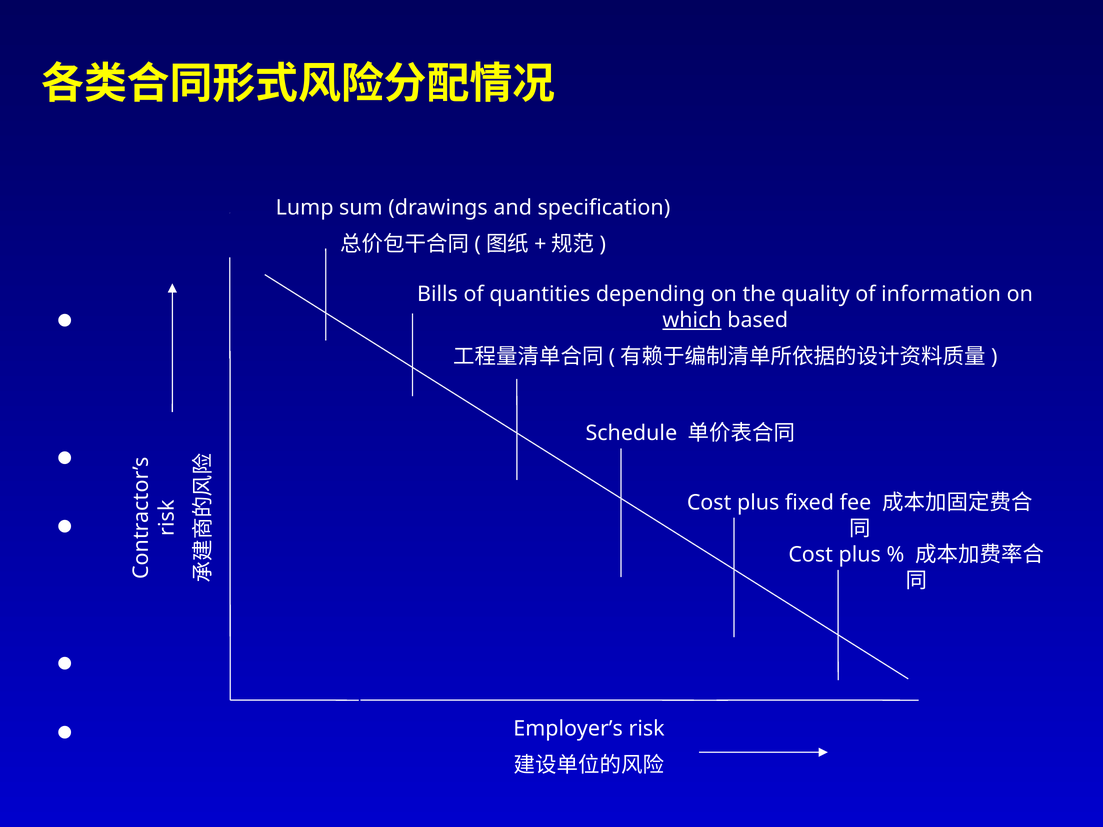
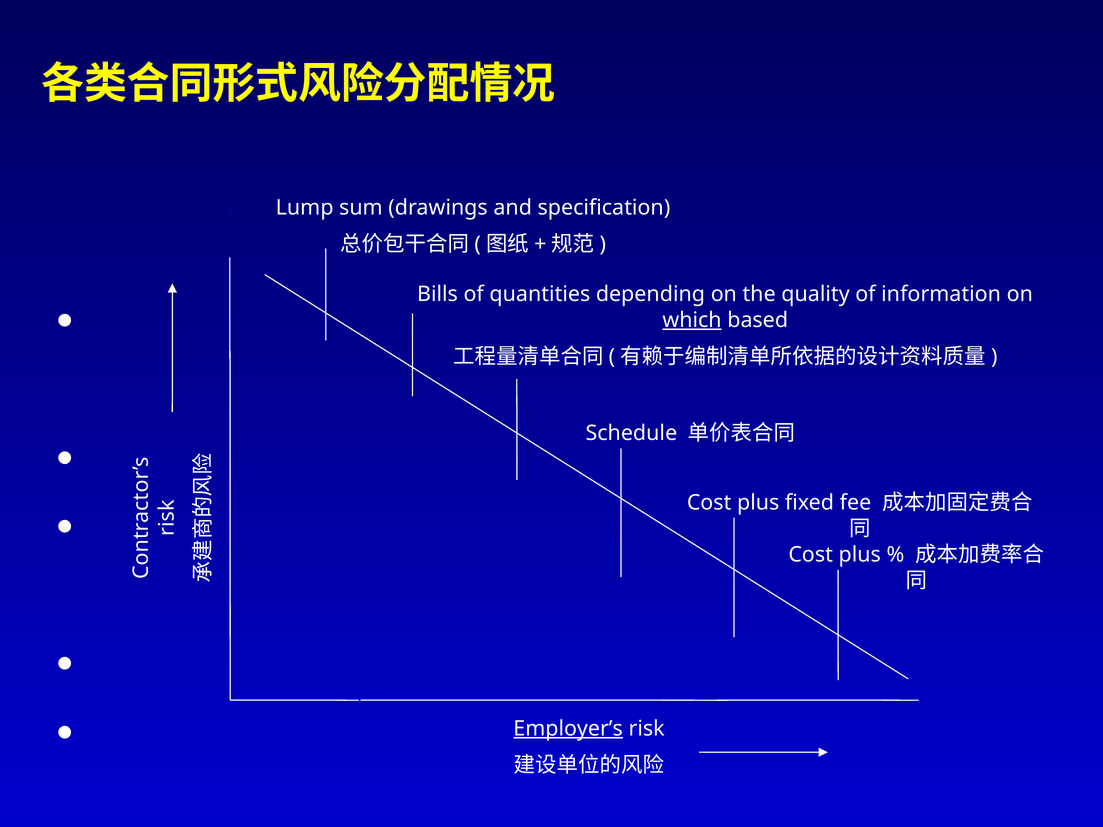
Employer’s underline: none -> present
